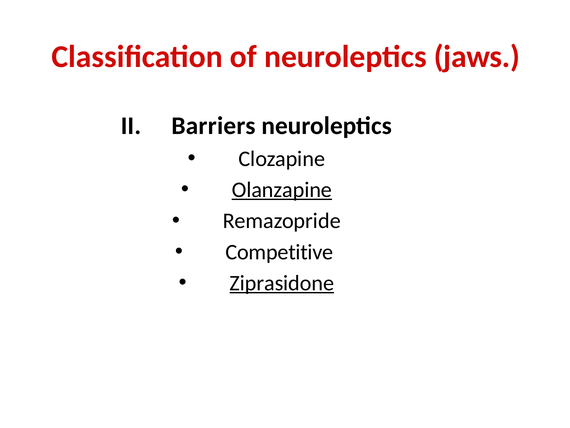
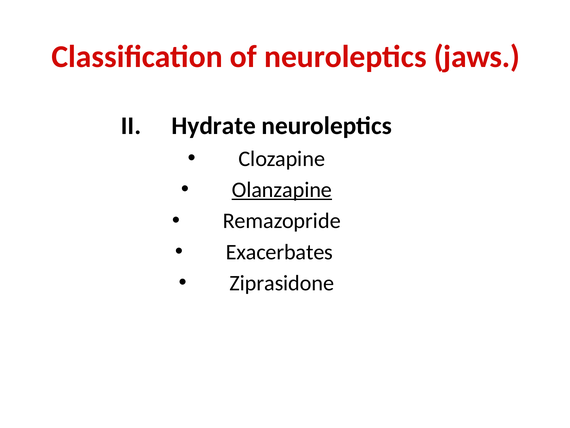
Barriers: Barriers -> Hydrate
Competitive: Competitive -> Exacerbates
Ziprasidone underline: present -> none
